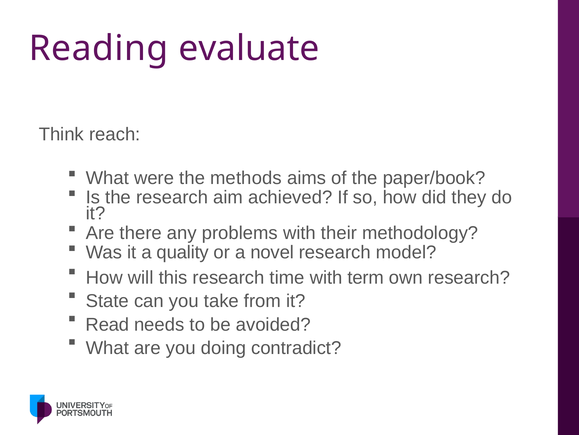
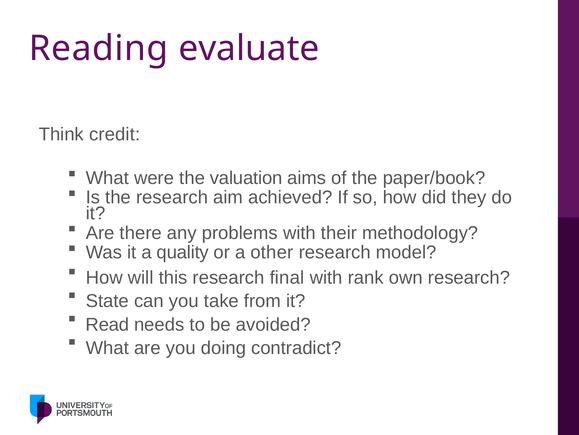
reach: reach -> credit
methods: methods -> valuation
novel: novel -> other
time: time -> final
term: term -> rank
